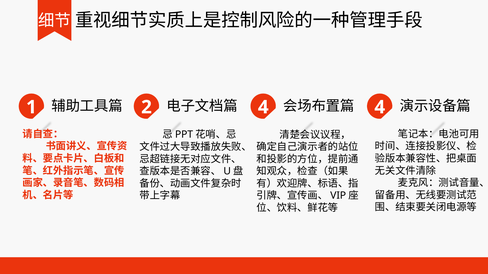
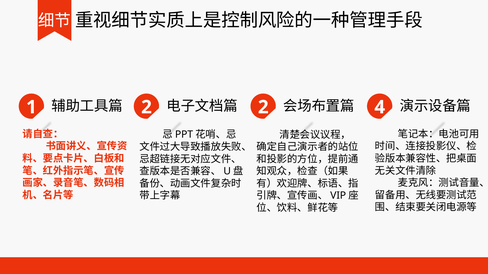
4 at (263, 107): 4 -> 2
